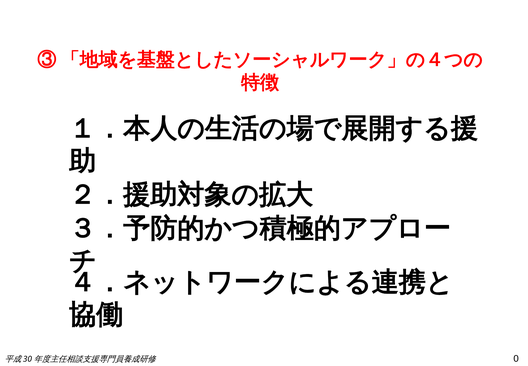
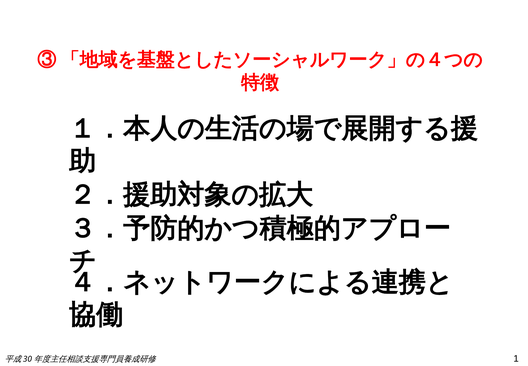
0: 0 -> 1
